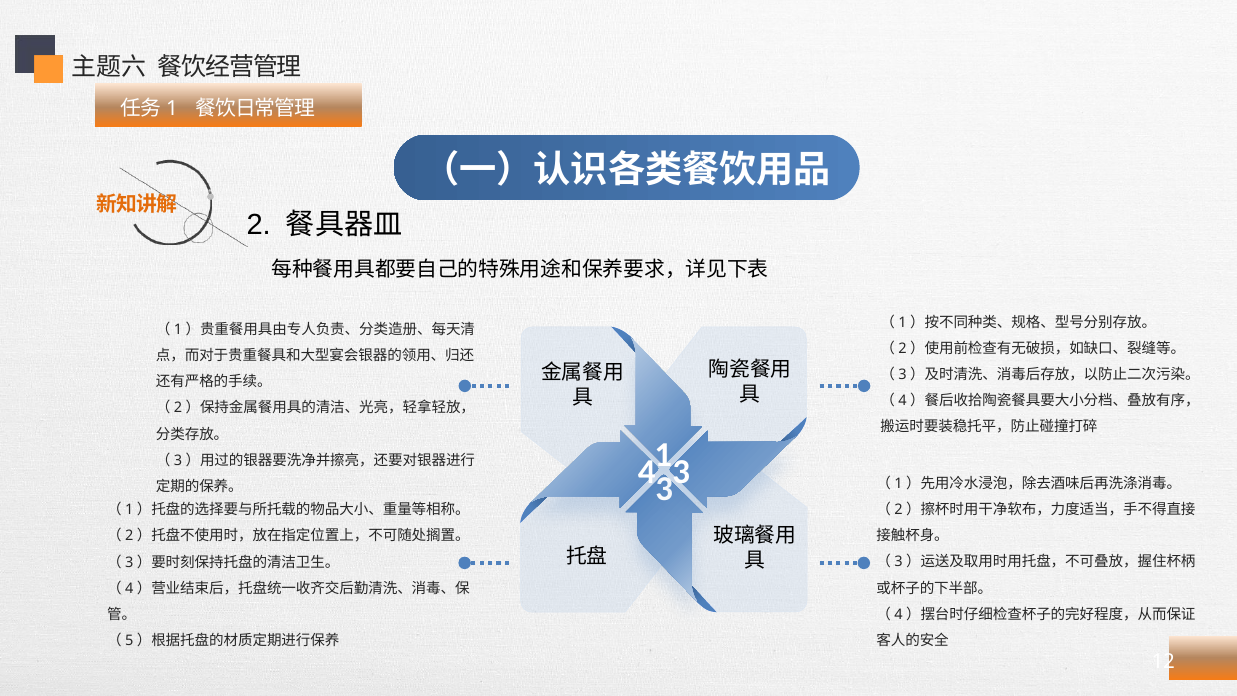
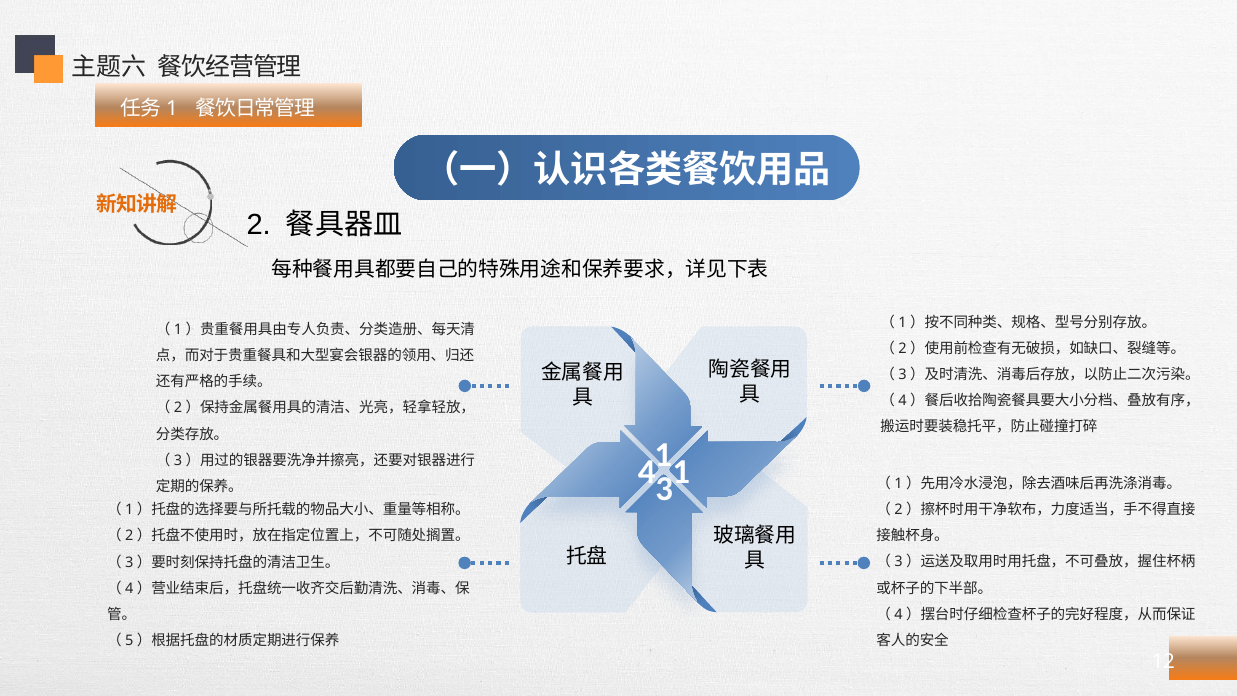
3 at (681, 472): 3 -> 1
